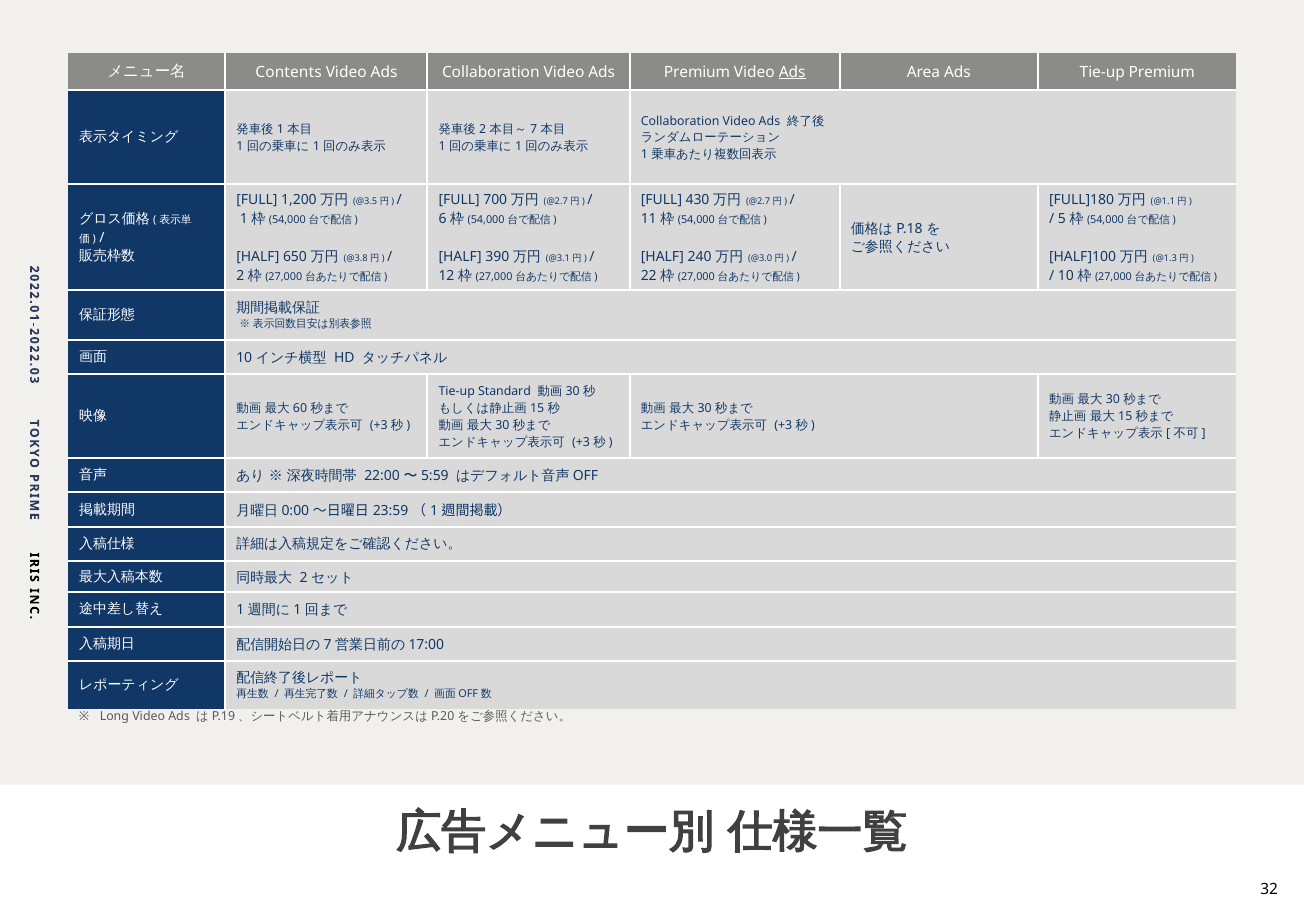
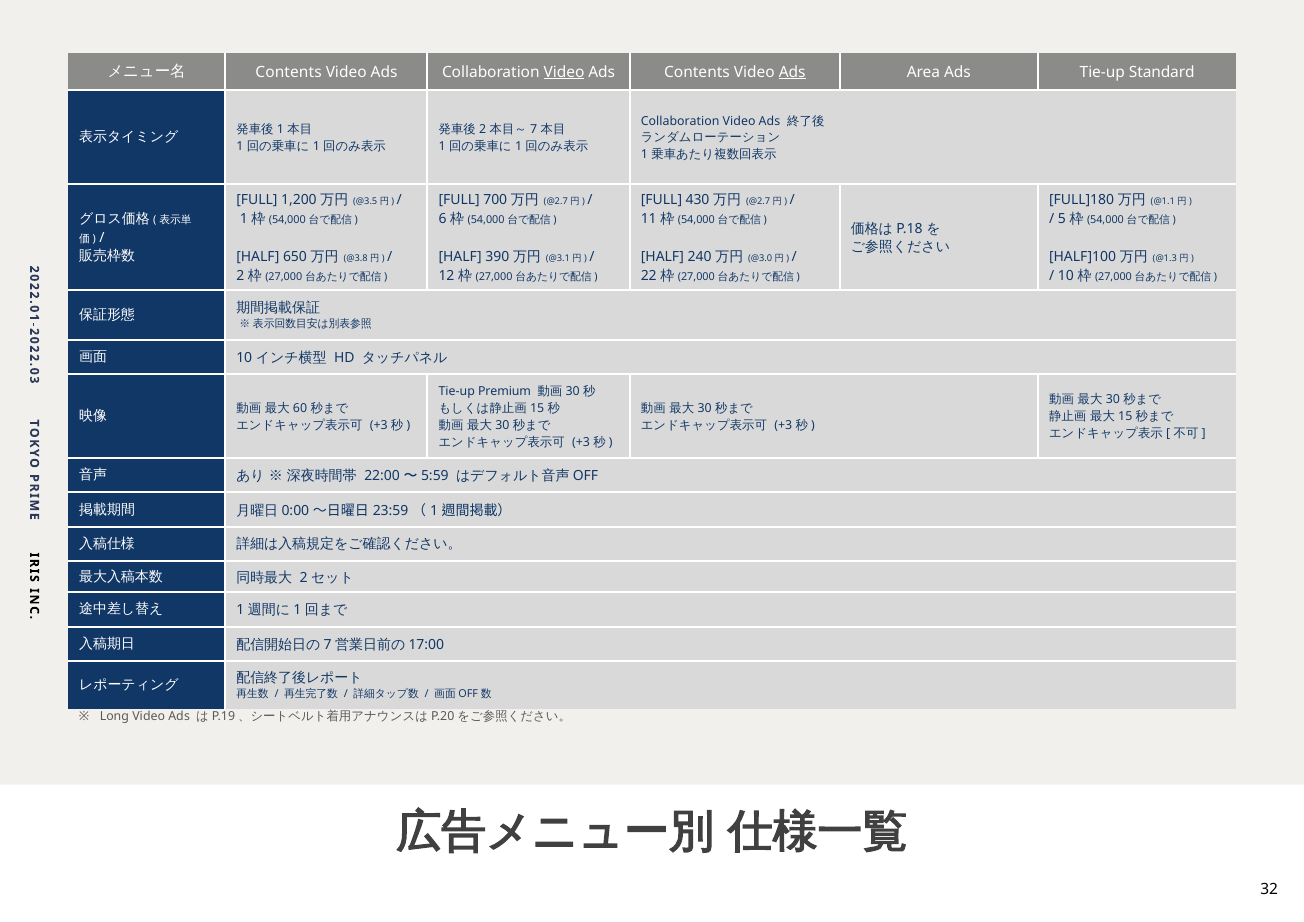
Video at (564, 72) underline: none -> present
Ads Premium: Premium -> Contents
Tie-up Premium: Premium -> Standard
Standard: Standard -> Premium
